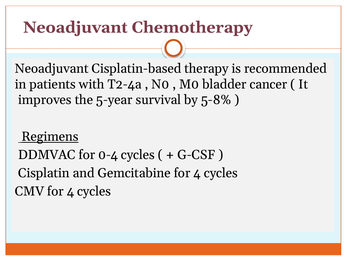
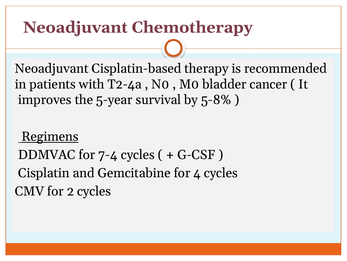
0-4: 0-4 -> 7-4
CMV for 4: 4 -> 2
